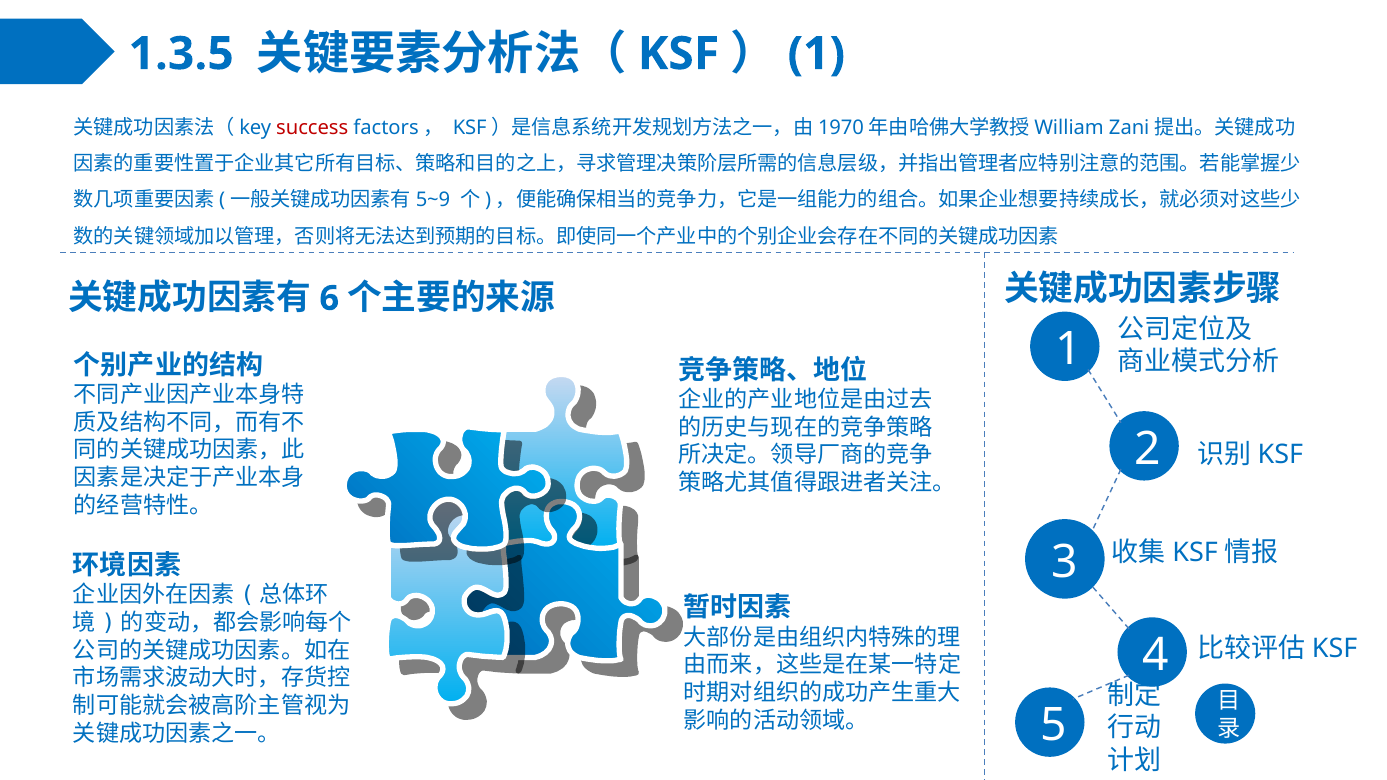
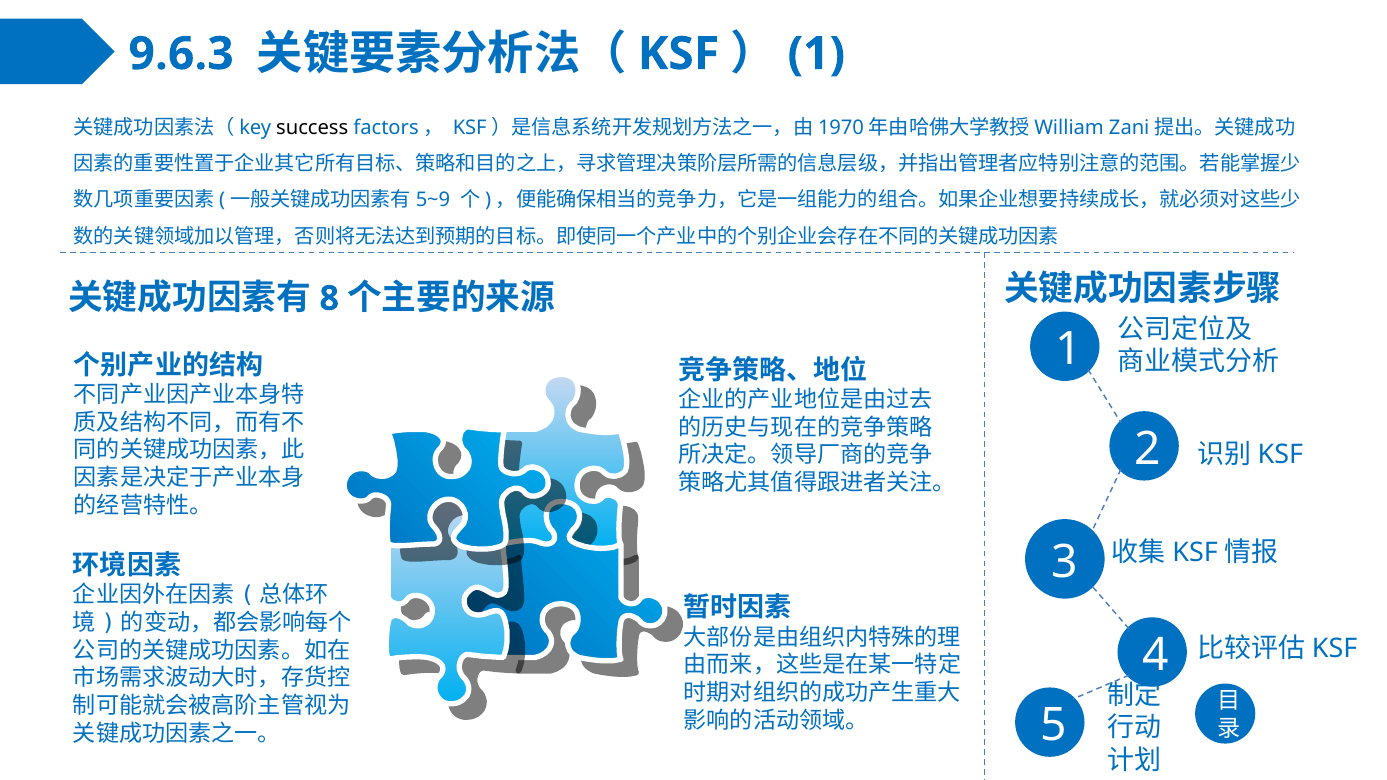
1.3.5: 1.3.5 -> 9.6.3
success colour: red -> black
6: 6 -> 8
